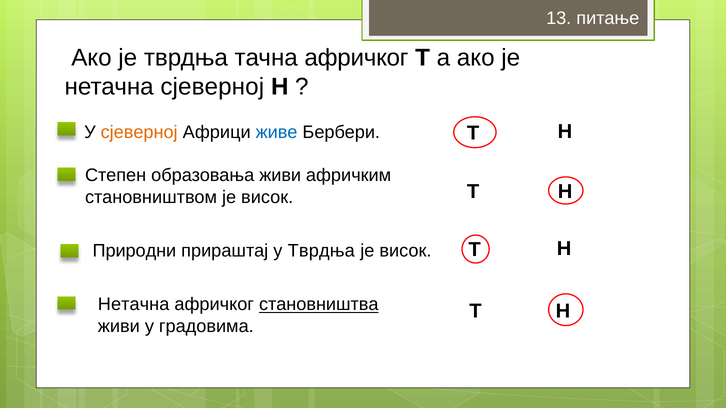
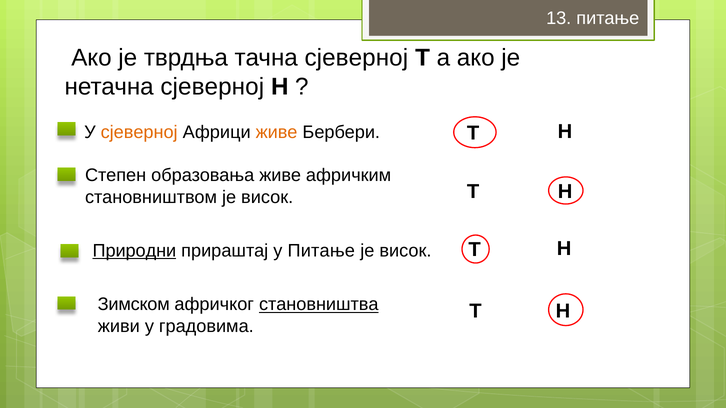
тачна афричког: афричког -> сјеверној
живе at (277, 133) colour: blue -> orange
образовања живи: живи -> живе
Природни underline: none -> present
у Тврдња: Тврдња -> Питање
Нетачна at (134, 305): Нетачна -> Зимском
